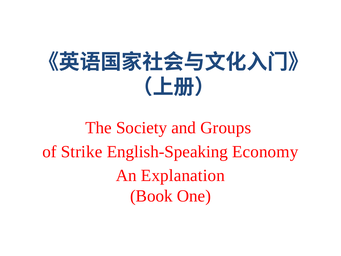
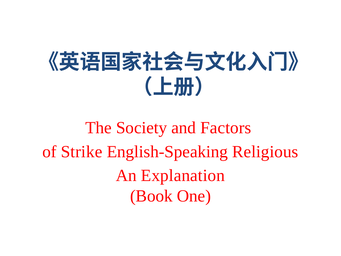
Groups: Groups -> Factors
Economy: Economy -> Religious
